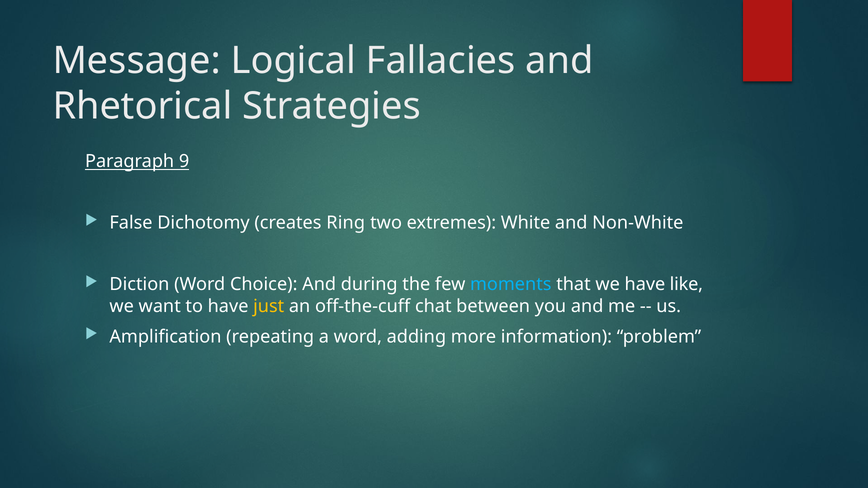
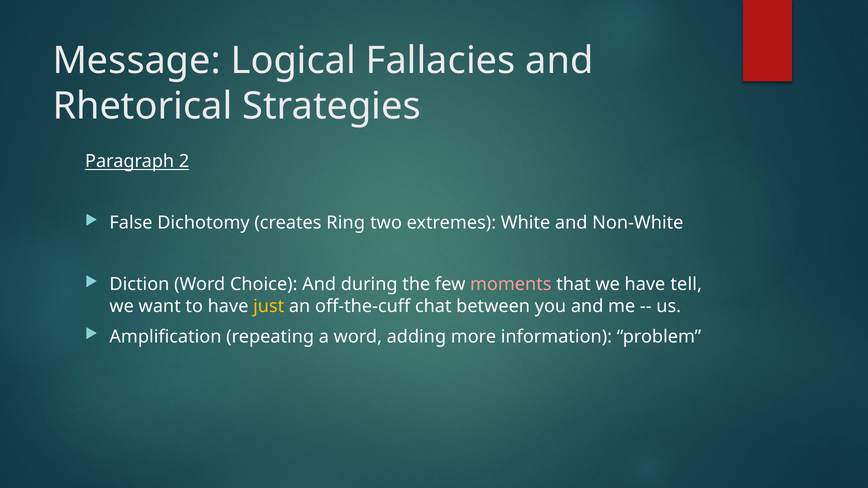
9: 9 -> 2
moments colour: light blue -> pink
like: like -> tell
